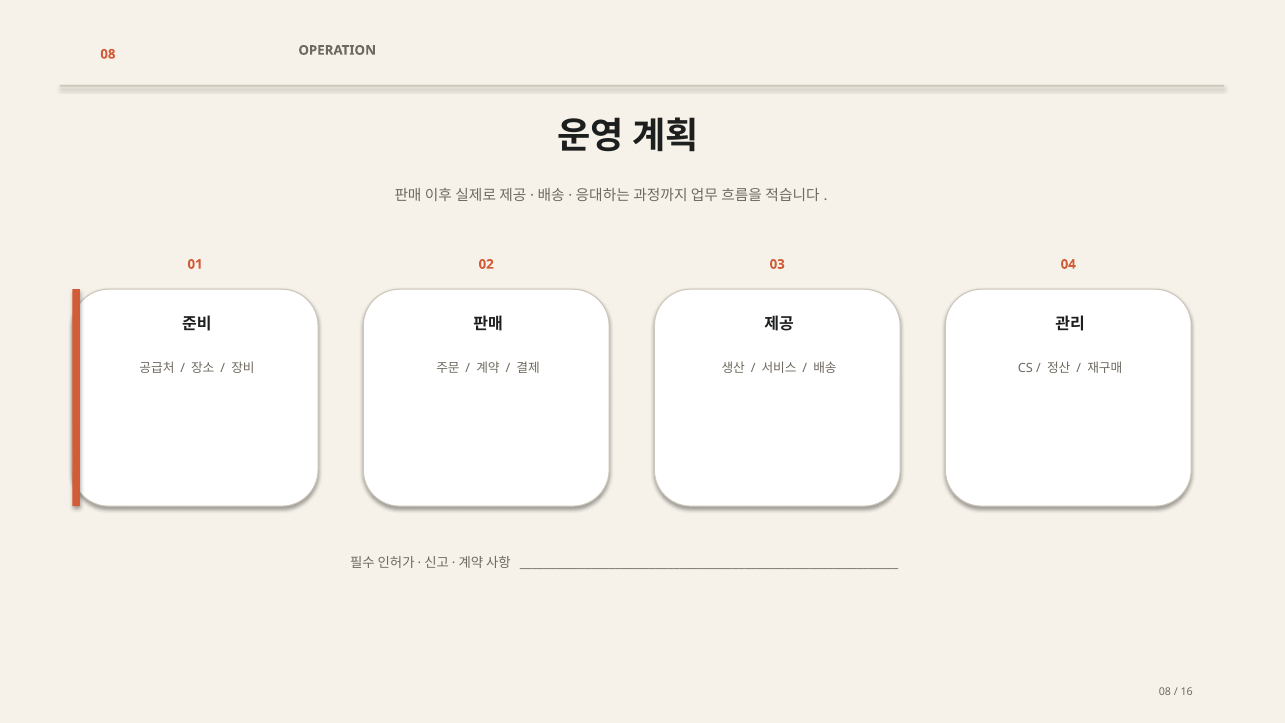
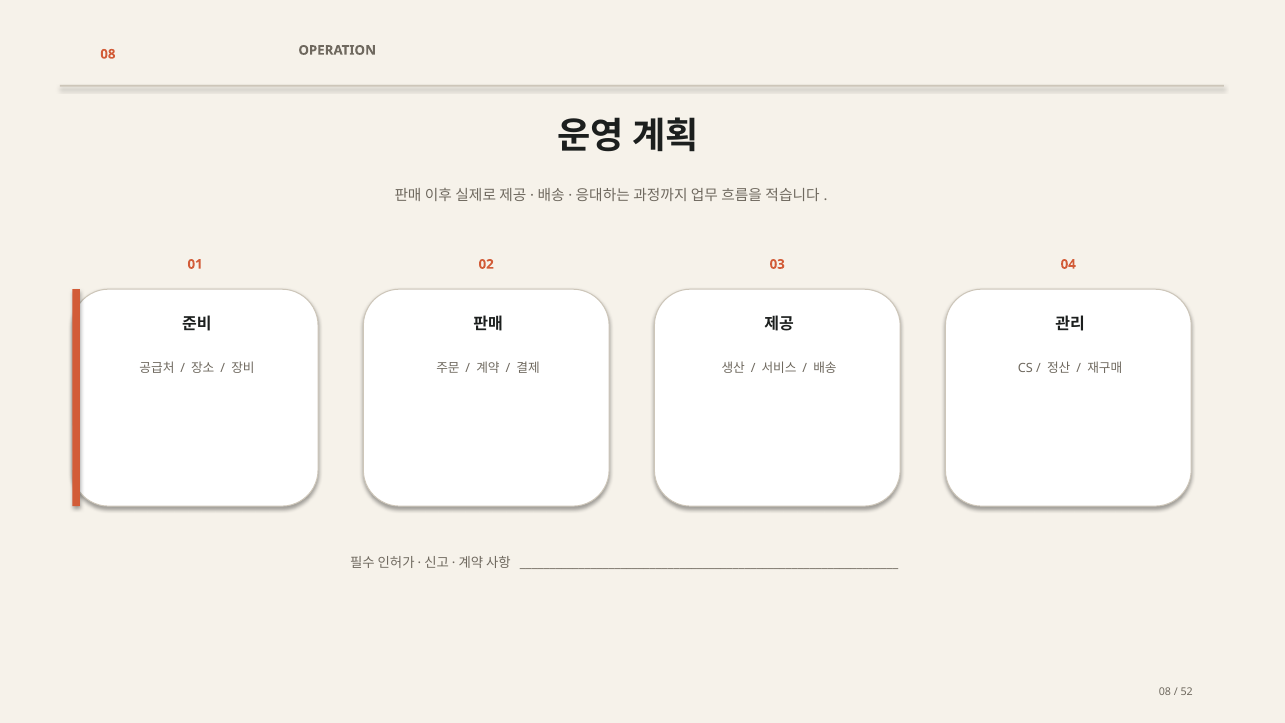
16: 16 -> 52
